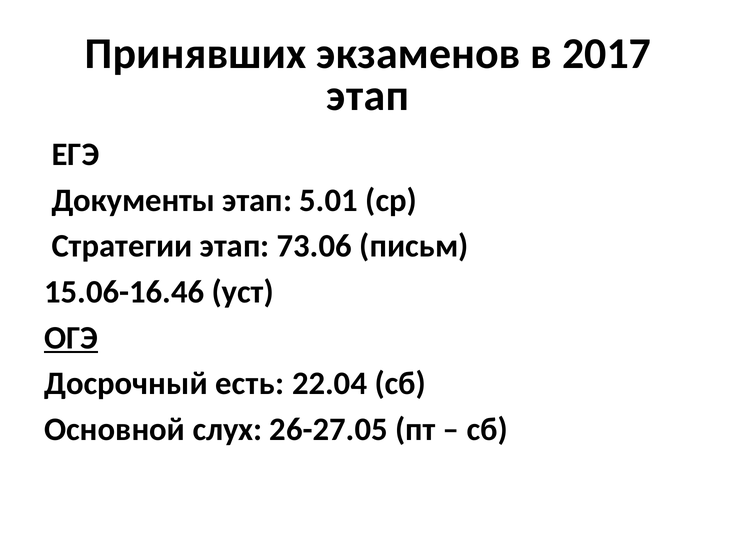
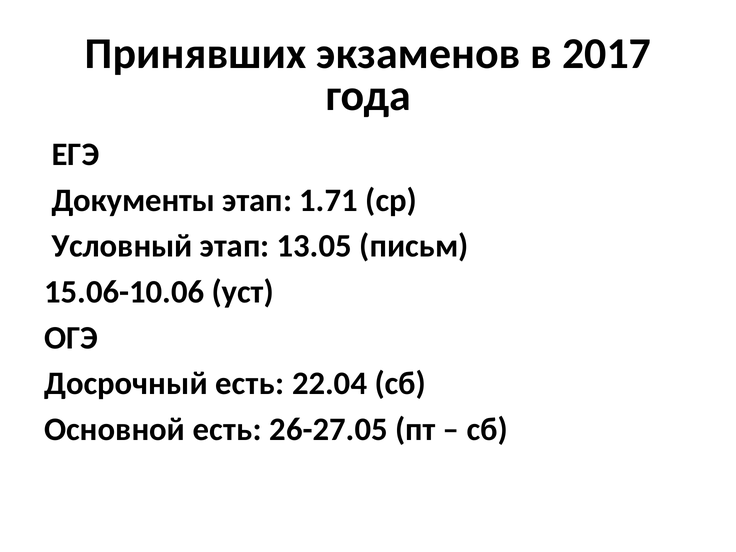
этап at (368, 96): этап -> года
5.01: 5.01 -> 1.71
Стратегии: Стратегии -> Условный
73.06: 73.06 -> 13.05
15.06-16.46: 15.06-16.46 -> 15.06-10.06
ОГЭ underline: present -> none
Основной слух: слух -> есть
